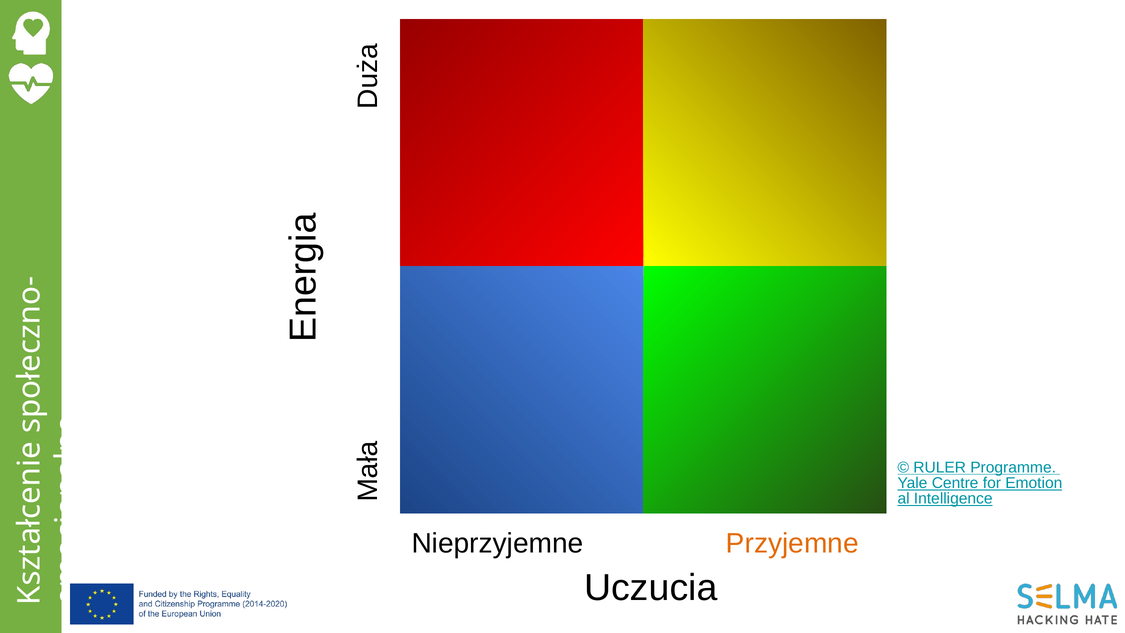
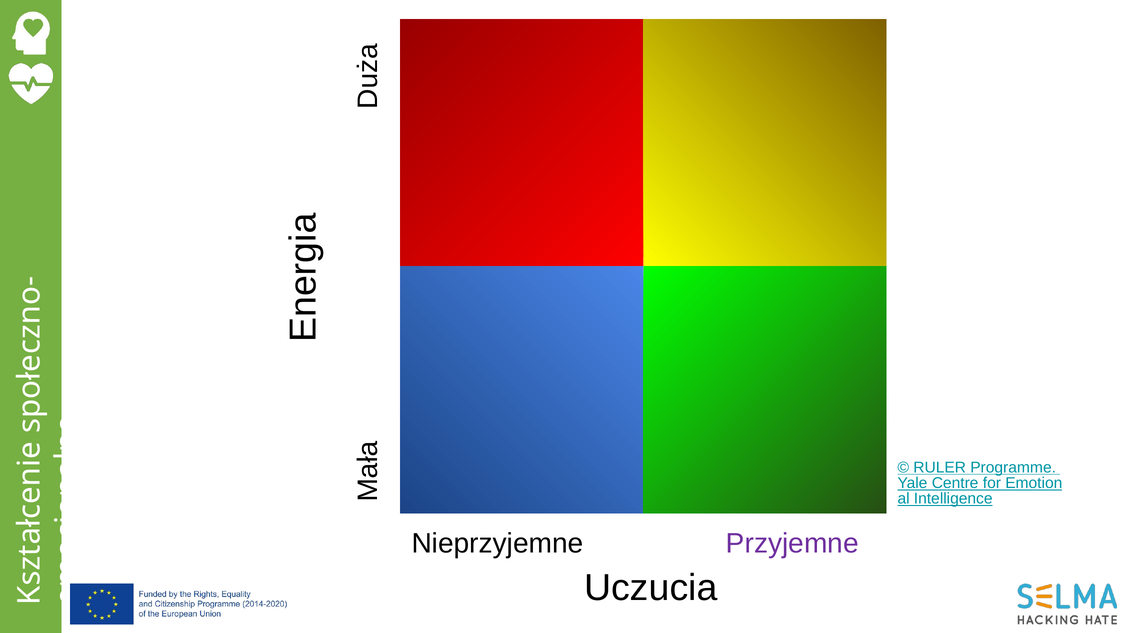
Przyjemne colour: orange -> purple
